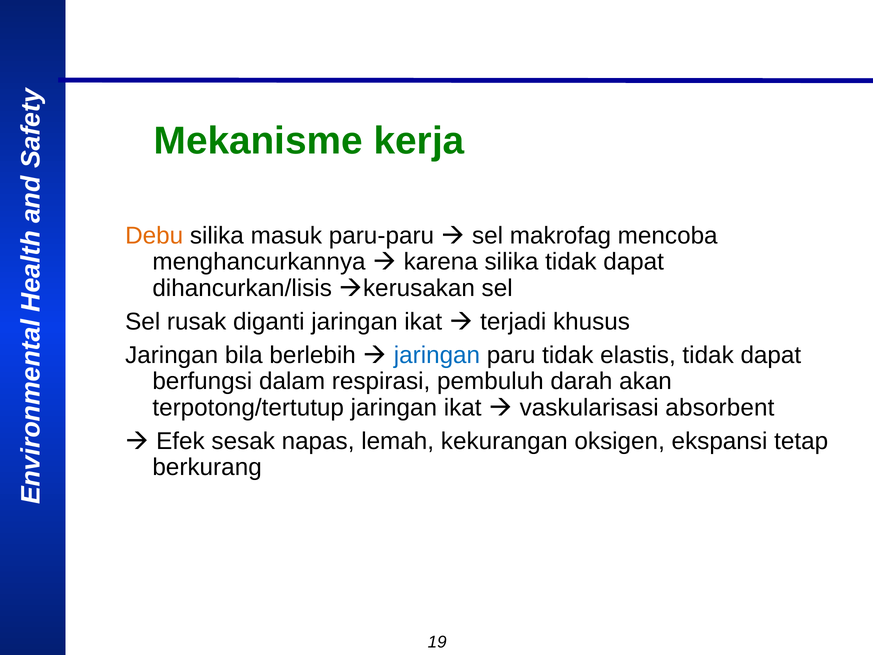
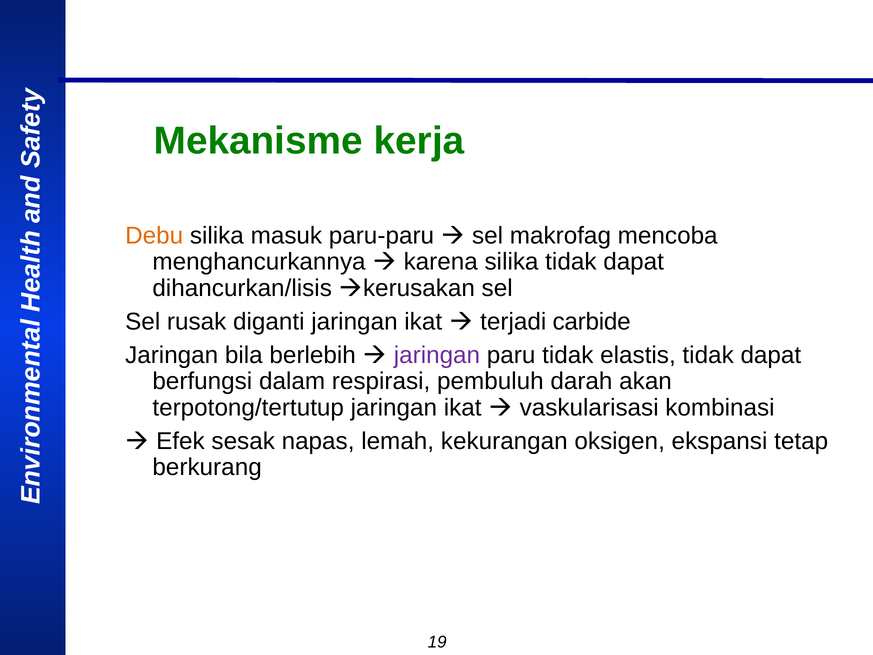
khusus: khusus -> carbide
jaringan at (437, 355) colour: blue -> purple
absorbent: absorbent -> kombinasi
